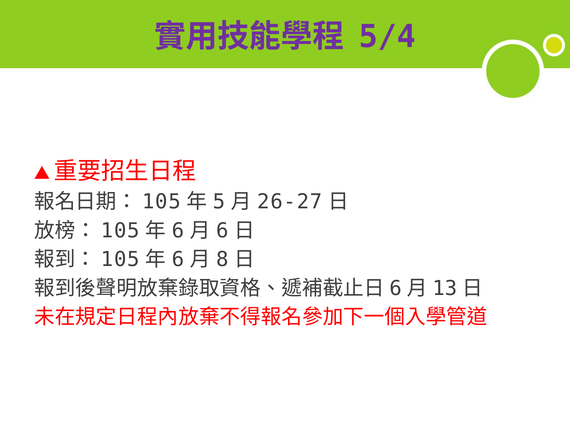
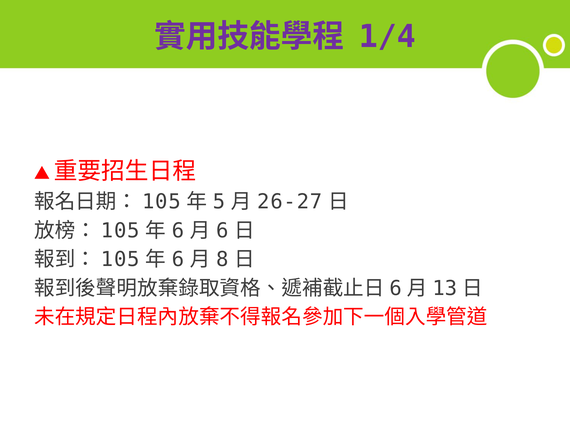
5/4: 5/4 -> 1/4
